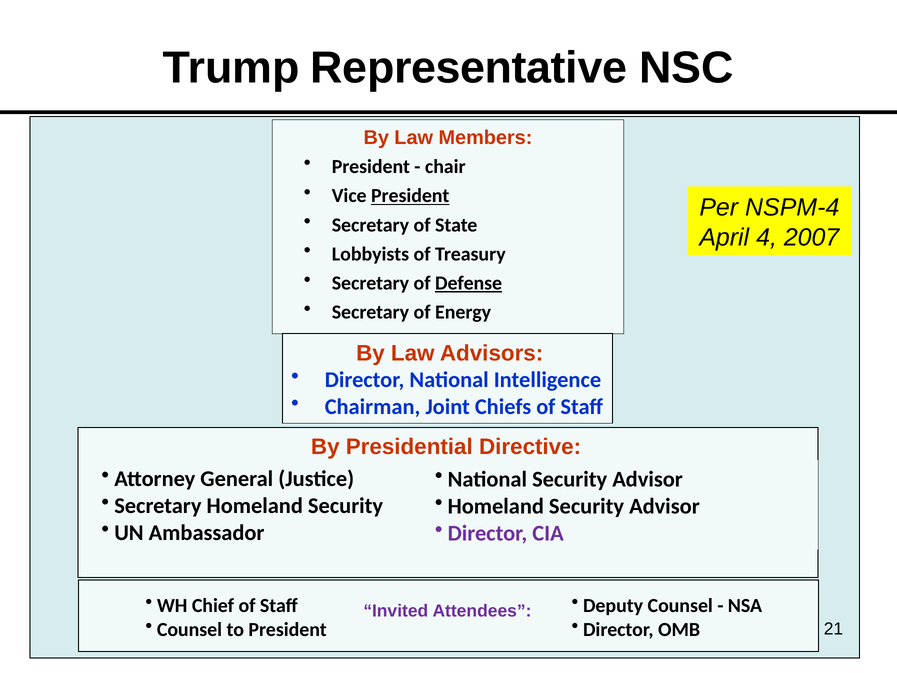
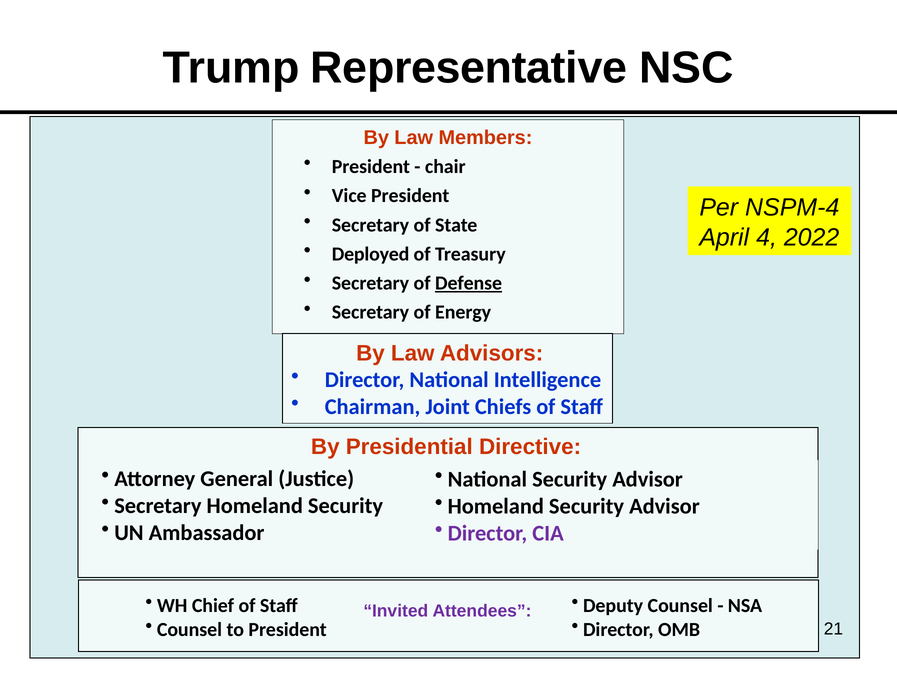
President at (410, 196) underline: present -> none
2007: 2007 -> 2022
Lobbyists: Lobbyists -> Deployed
